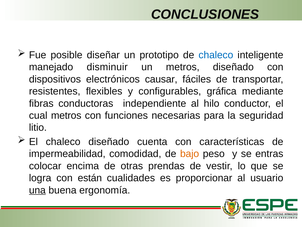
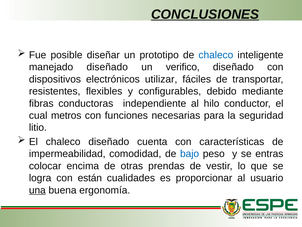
CONCLUSIONES underline: none -> present
manejado disminuir: disminuir -> diseñado
un metros: metros -> verifico
causar: causar -> utilizar
gráfica: gráfica -> debido
bajo colour: orange -> blue
